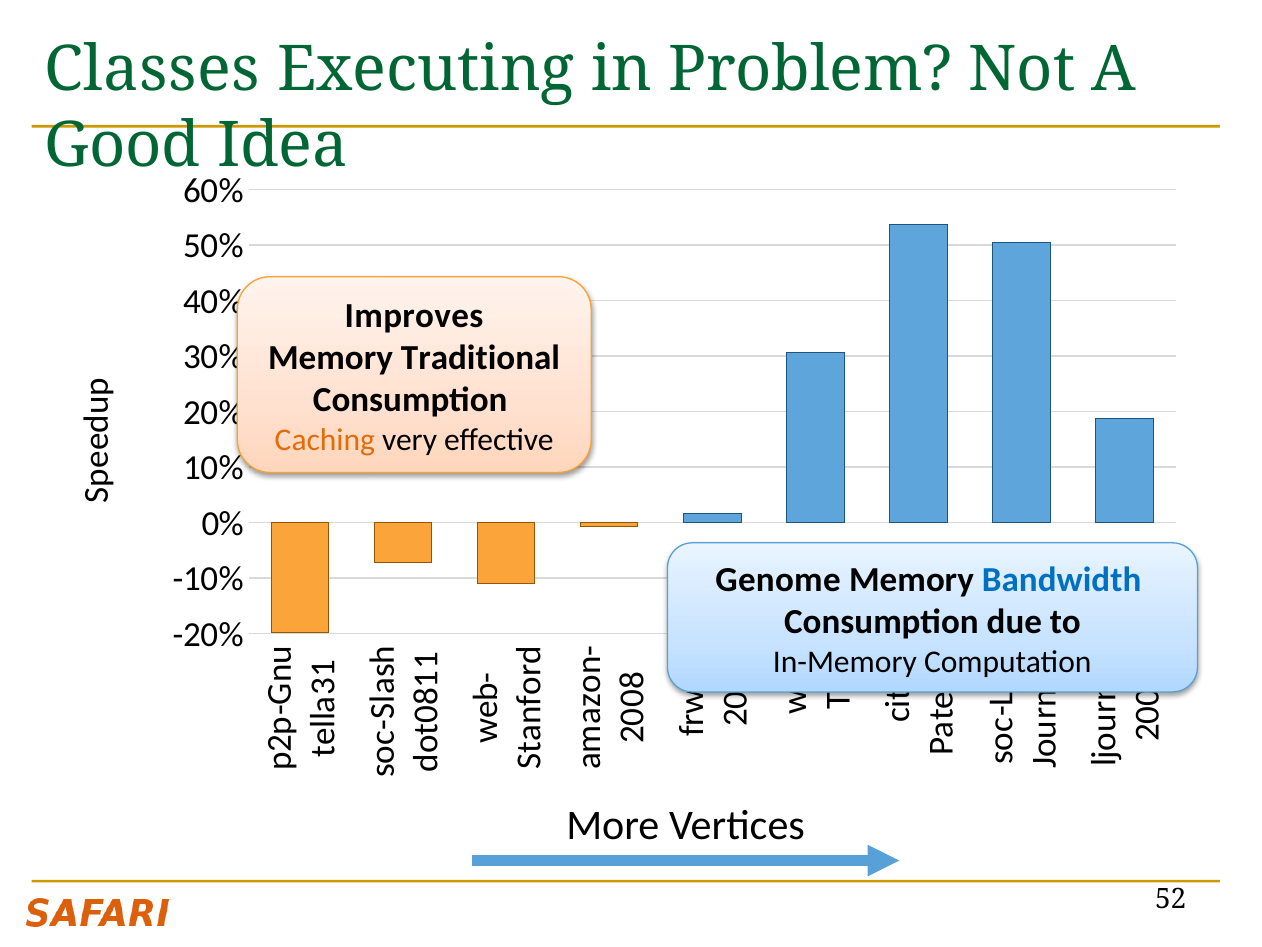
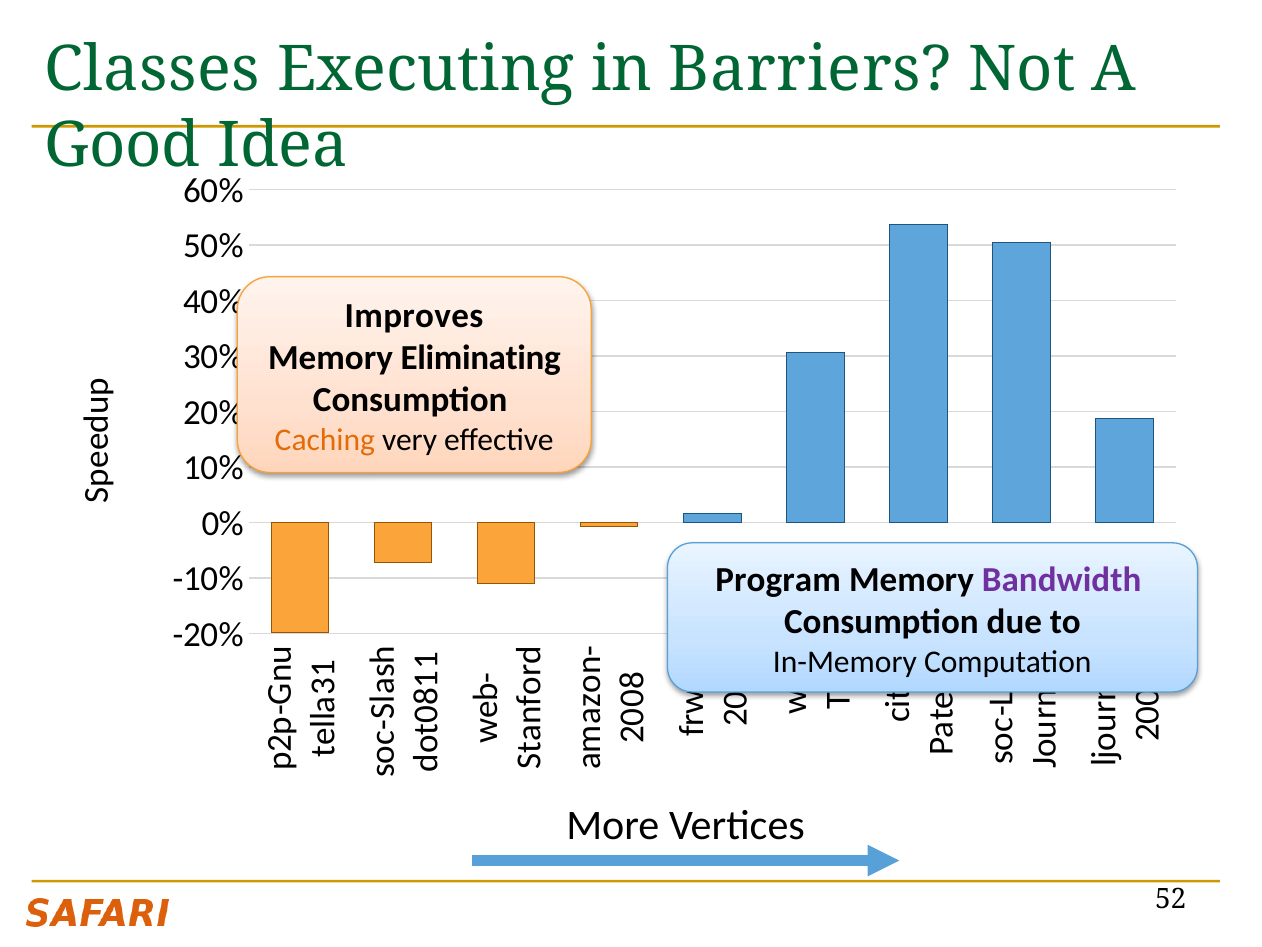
Problem: Problem -> Barriers
Traditional: Traditional -> Eliminating
Genome: Genome -> Program
Bandwidth colour: blue -> purple
